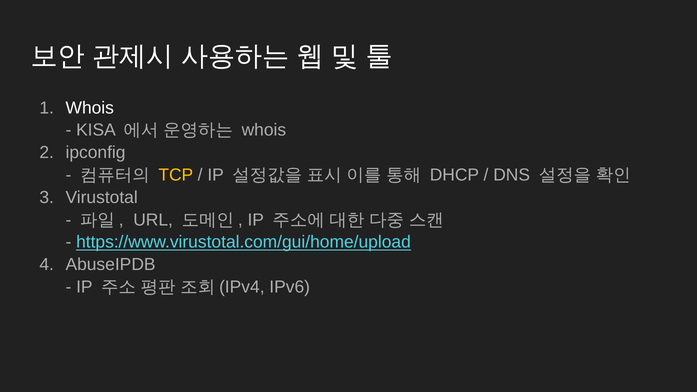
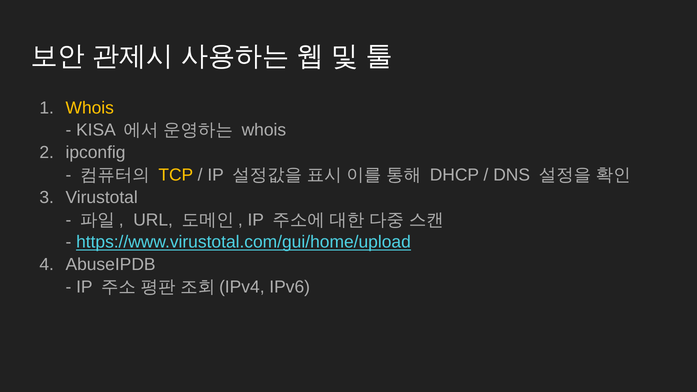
Whois at (90, 108) colour: white -> yellow
